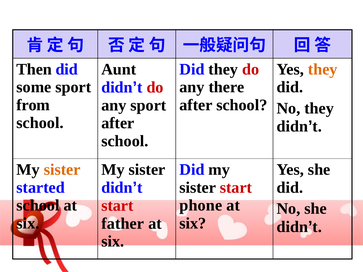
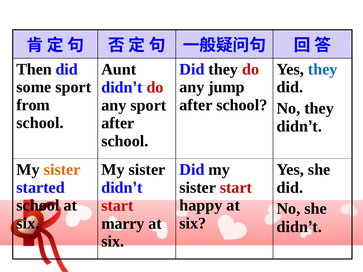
they at (323, 69) colour: orange -> blue
there: there -> jump
phone: phone -> happy
father: father -> marry
